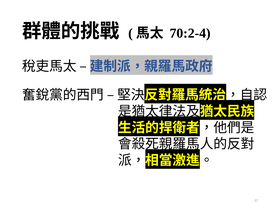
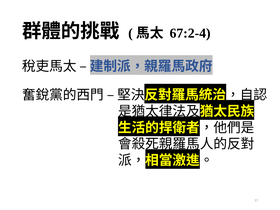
70:2-4: 70:2-4 -> 67:2-4
